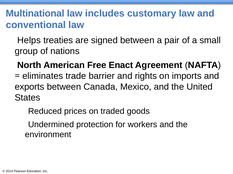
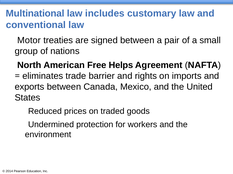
Helps: Helps -> Motor
Enact: Enact -> Helps
